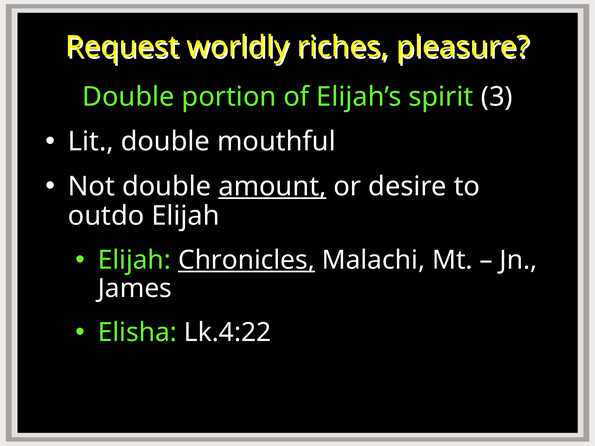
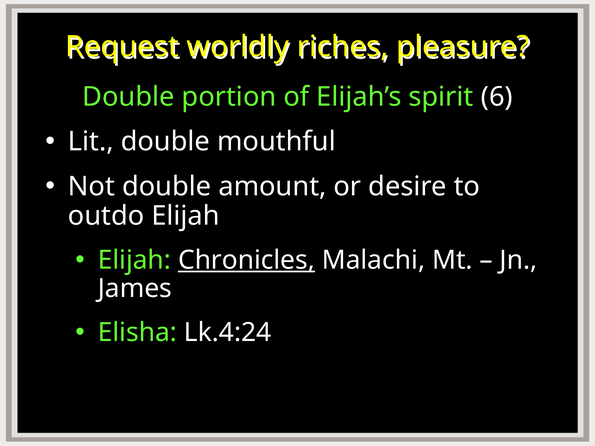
3: 3 -> 6
amount underline: present -> none
Lk.4:22: Lk.4:22 -> Lk.4:24
